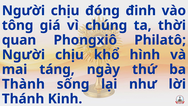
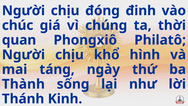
tông: tông -> chúc
